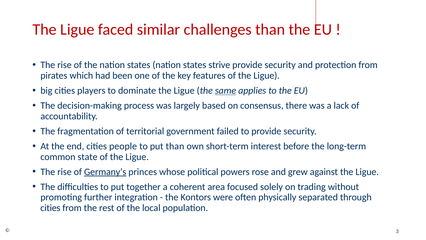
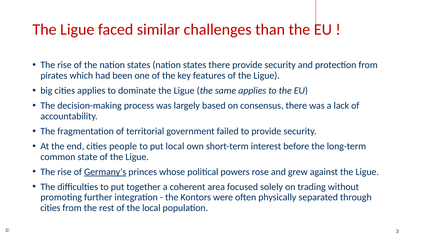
states strive: strive -> there
cities players: players -> applies
same underline: present -> none
put than: than -> local
